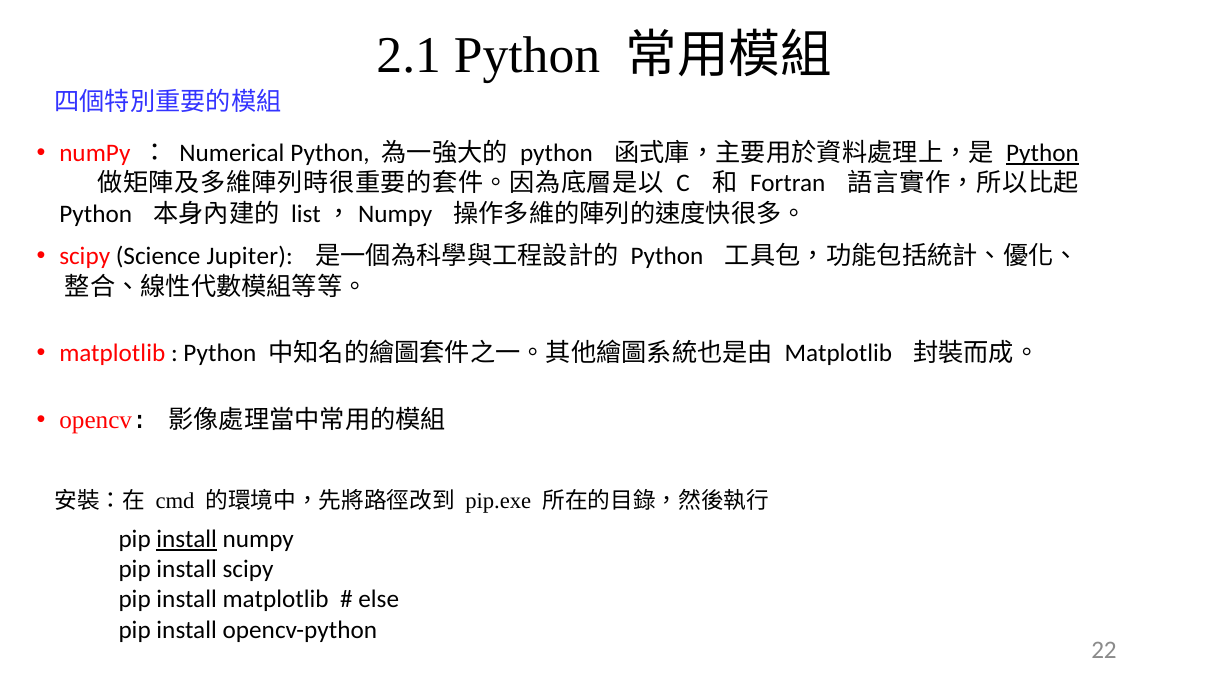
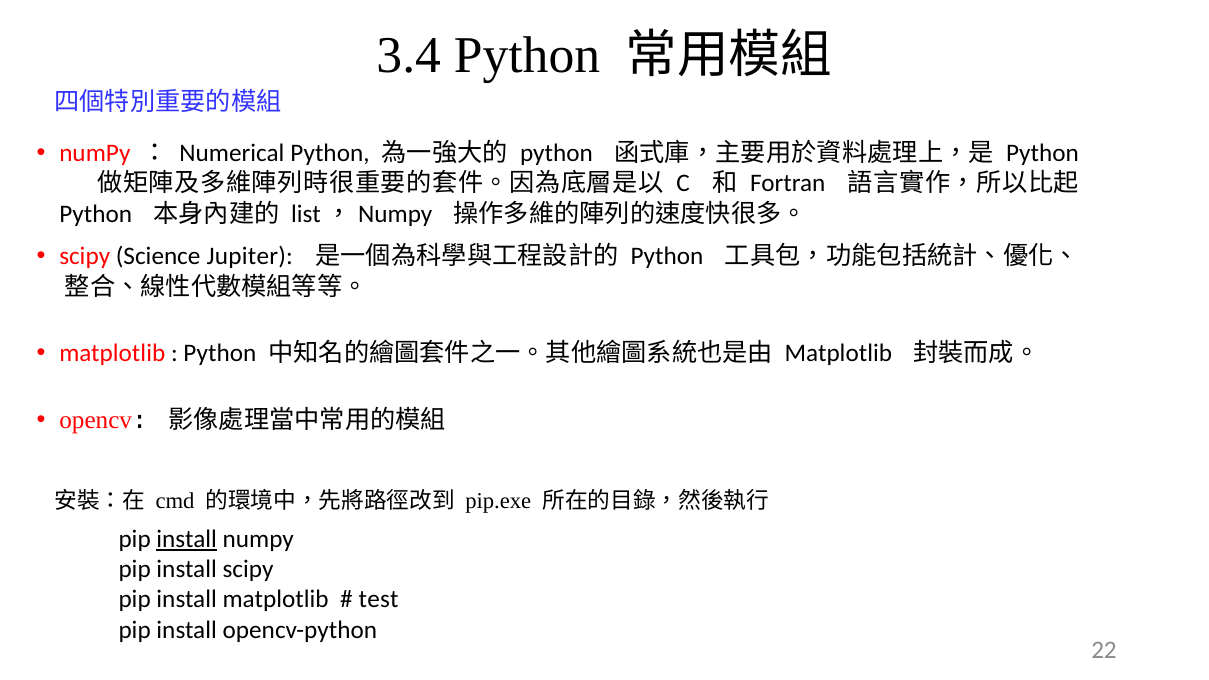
2.1: 2.1 -> 3.4
Python at (1043, 153) underline: present -> none
else: else -> test
